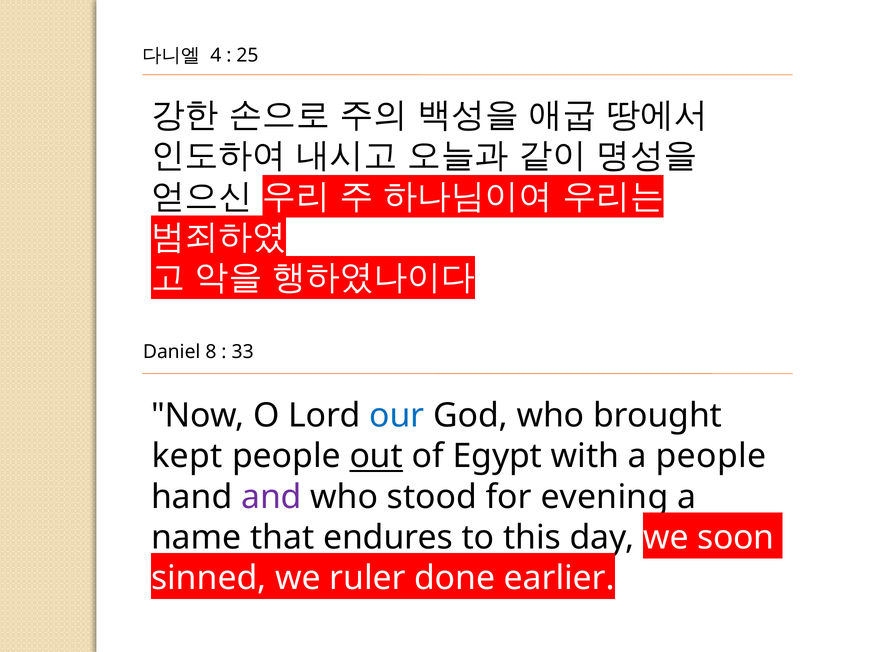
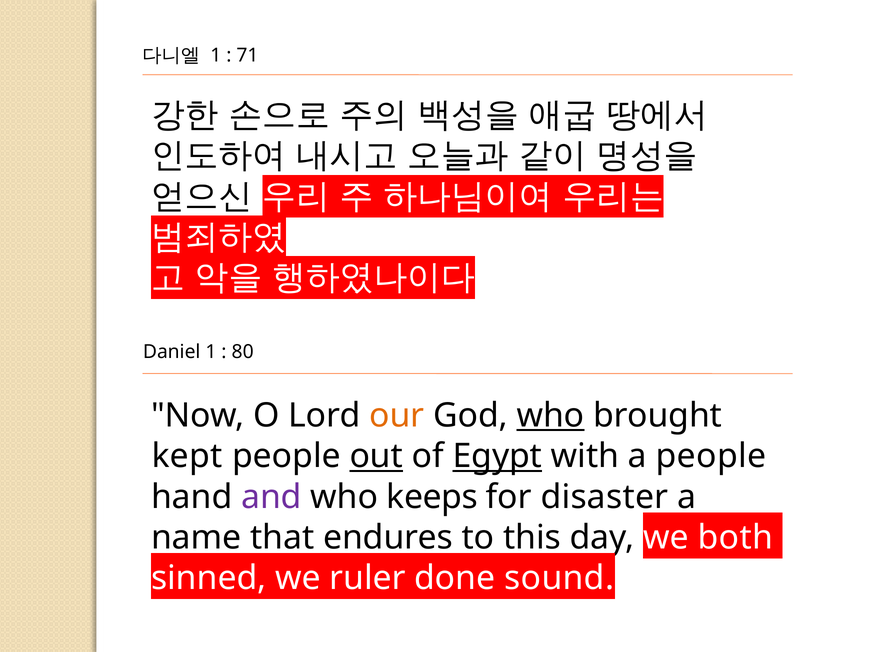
4 at (216, 56): 4 -> 1
25: 25 -> 71
Daniel 8: 8 -> 1
33: 33 -> 80
our colour: blue -> orange
who at (551, 416) underline: none -> present
Egypt underline: none -> present
stood: stood -> keeps
evening: evening -> disaster
soon: soon -> both
earlier: earlier -> sound
